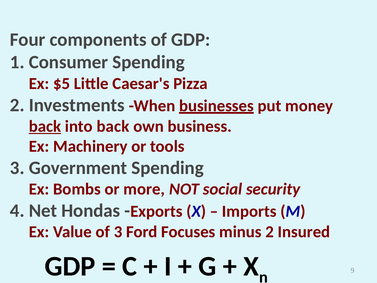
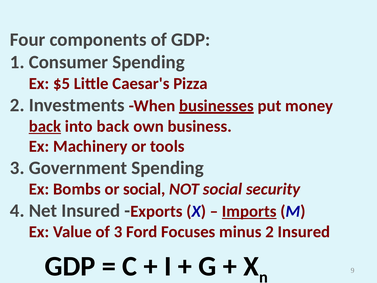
or more: more -> social
Hondas at (91, 211): Hondas -> Insured
Imports underline: none -> present
